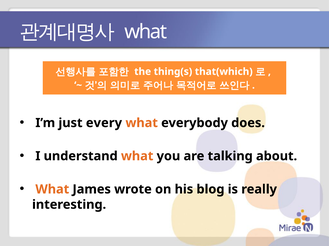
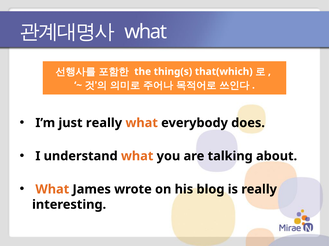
just every: every -> really
